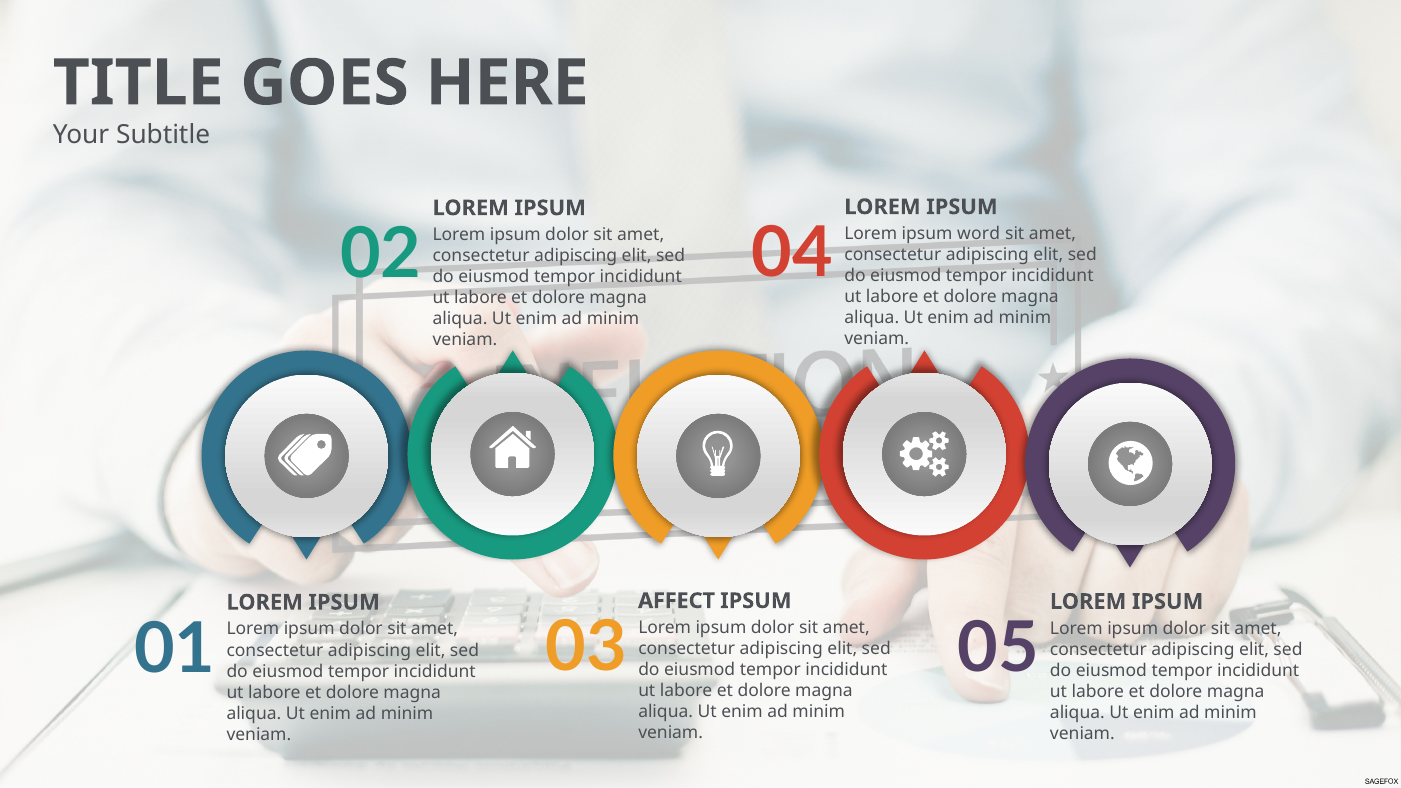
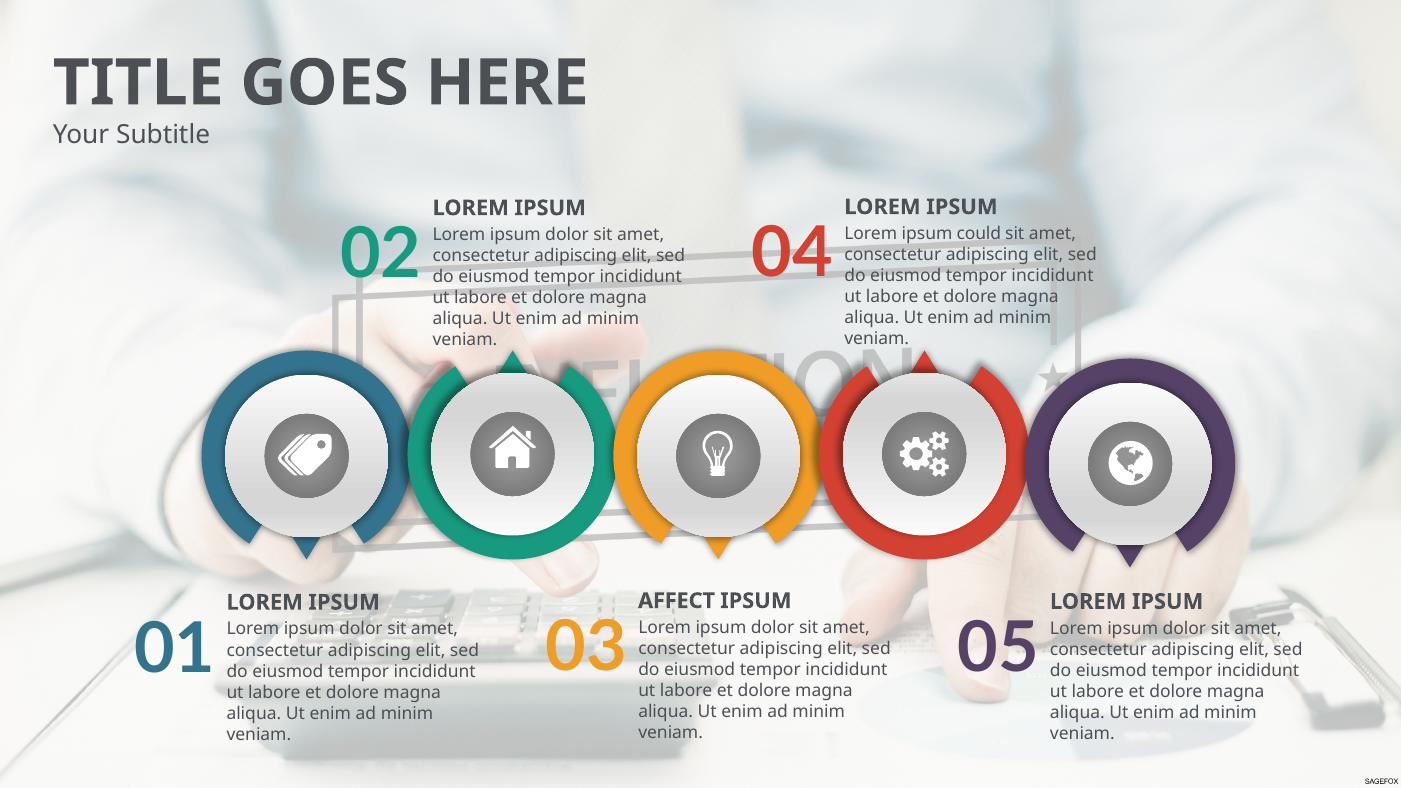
word: word -> could
